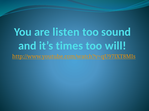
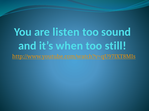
times: times -> when
will: will -> still
